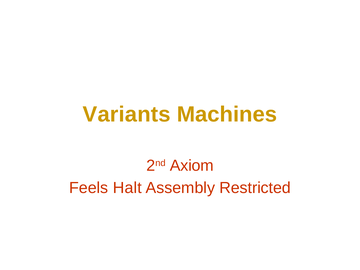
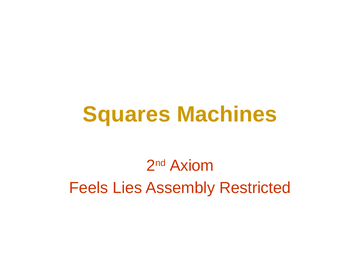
Variants: Variants -> Squares
Halt: Halt -> Lies
